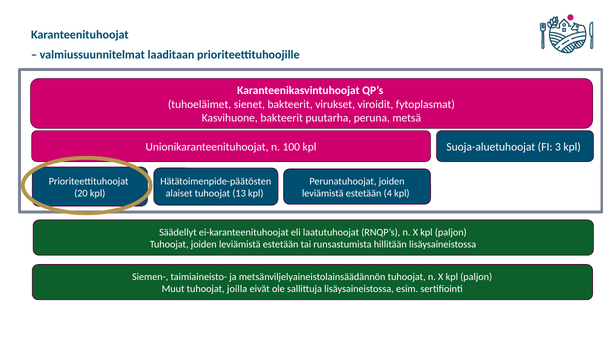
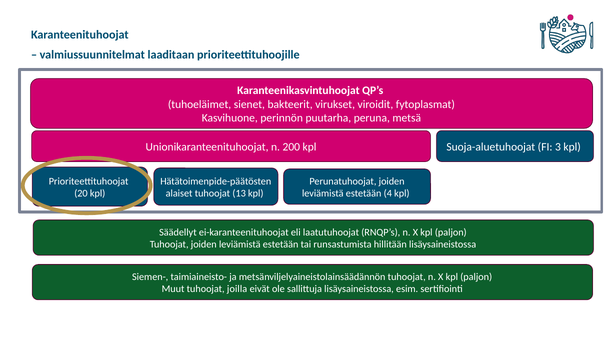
Kasvihuone bakteerit: bakteerit -> perinnön
100: 100 -> 200
